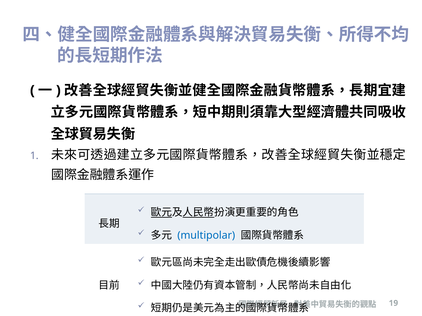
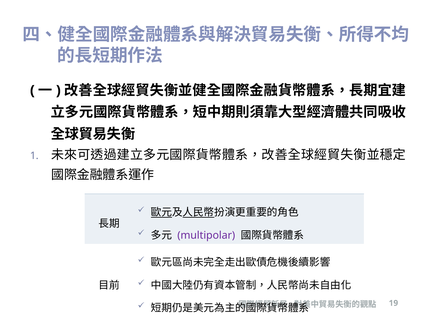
multipolar colour: blue -> purple
